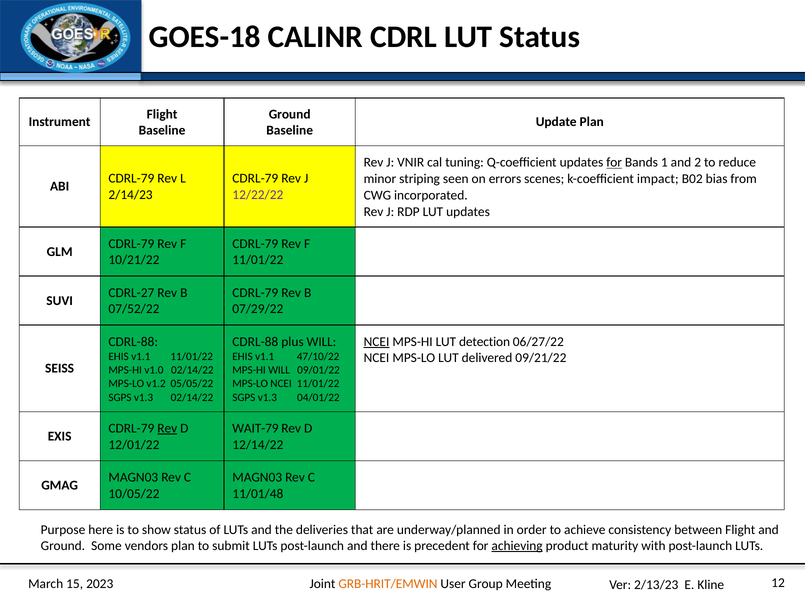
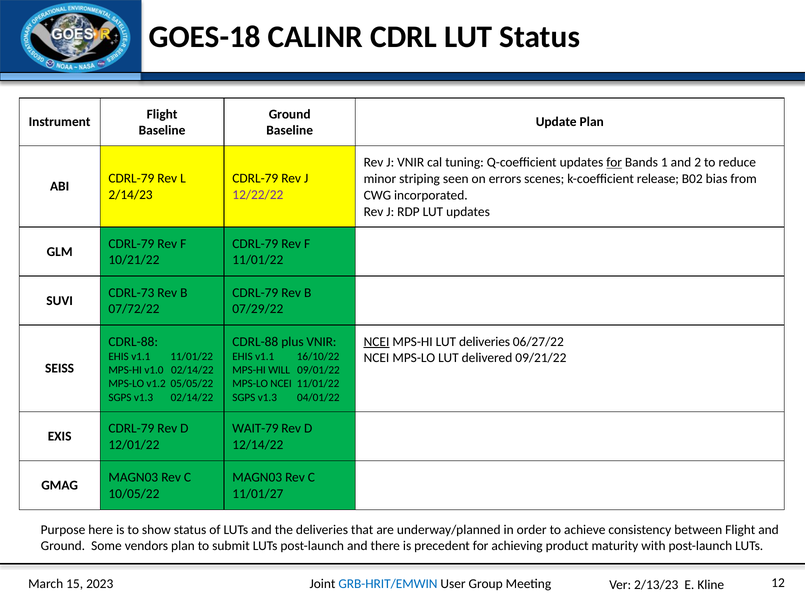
impact: impact -> release
CDRL-27: CDRL-27 -> CDRL-73
07/52/22: 07/52/22 -> 07/72/22
plus WILL: WILL -> VNIR
LUT detection: detection -> deliveries
47/10/22: 47/10/22 -> 16/10/22
Rev at (167, 428) underline: present -> none
11/01/48: 11/01/48 -> 11/01/27
achieving underline: present -> none
GRB-HRIT/EMWIN colour: orange -> blue
